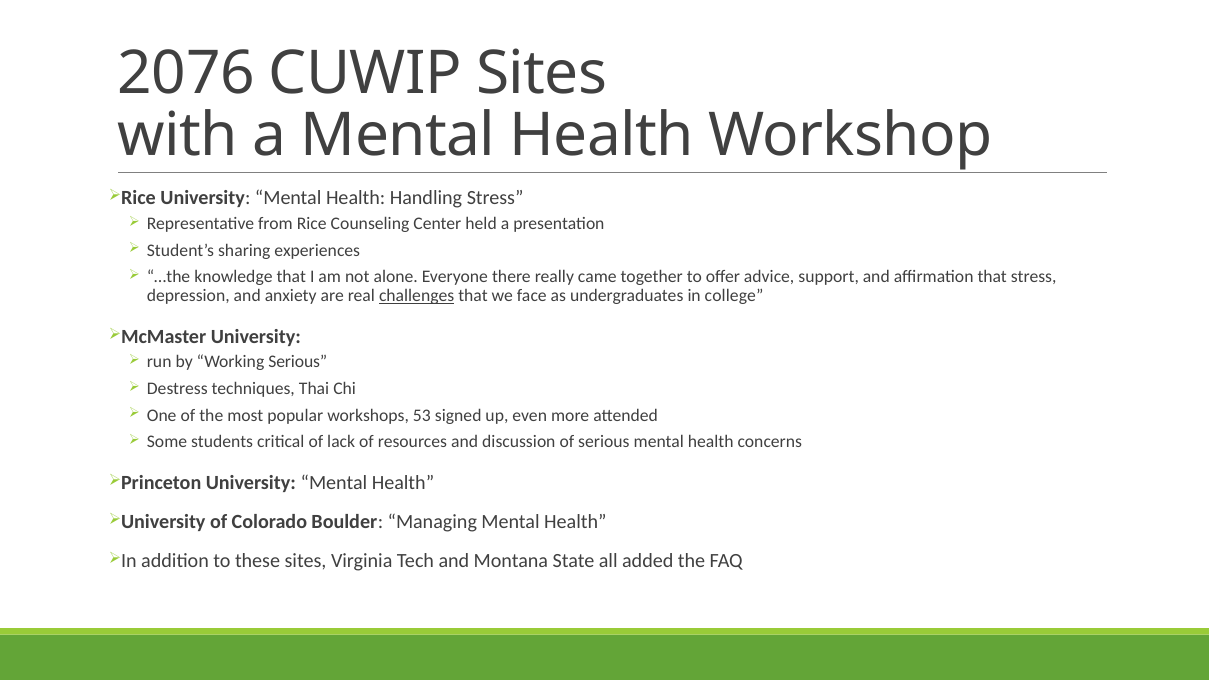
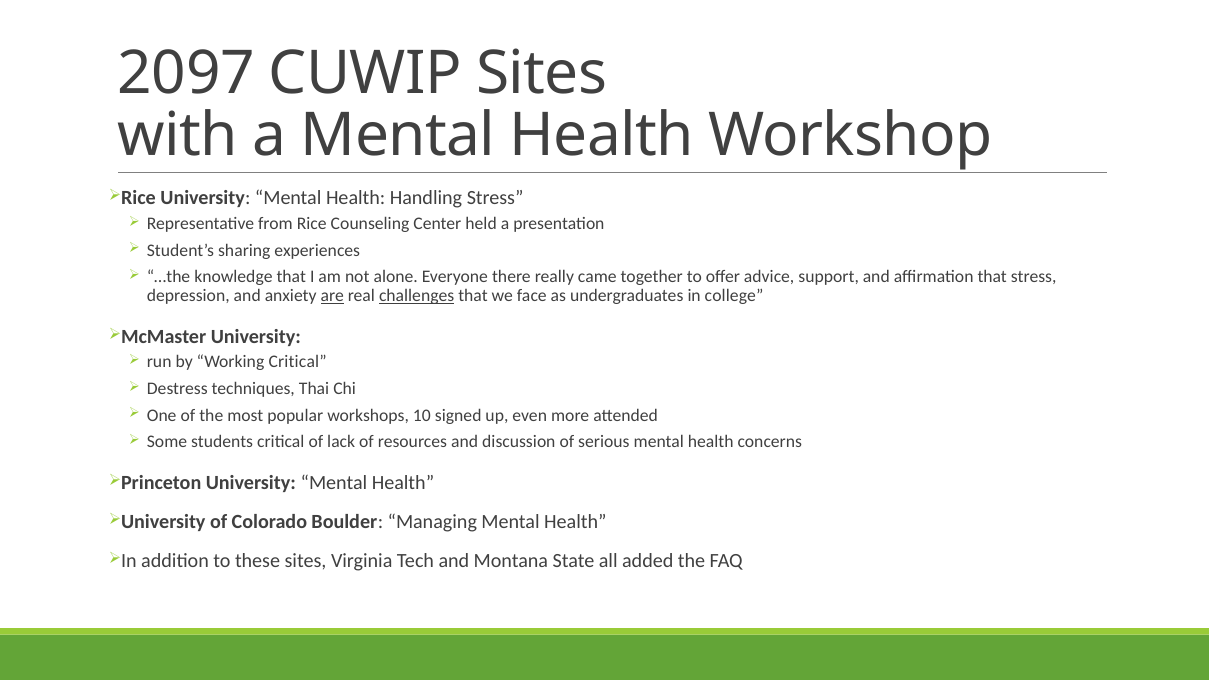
2076: 2076 -> 2097
are underline: none -> present
Working Serious: Serious -> Critical
53: 53 -> 10
